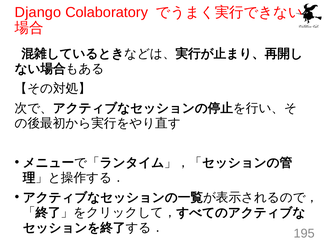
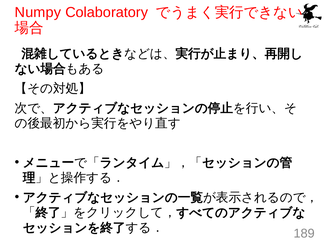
Django: Django -> Numpy
195: 195 -> 189
